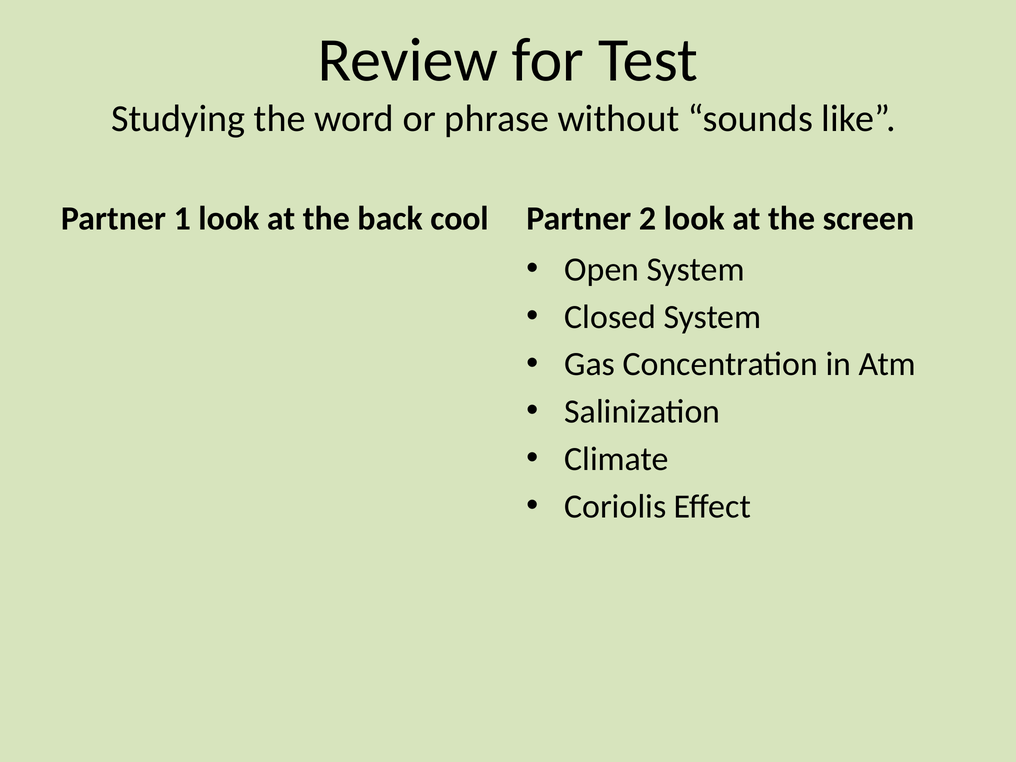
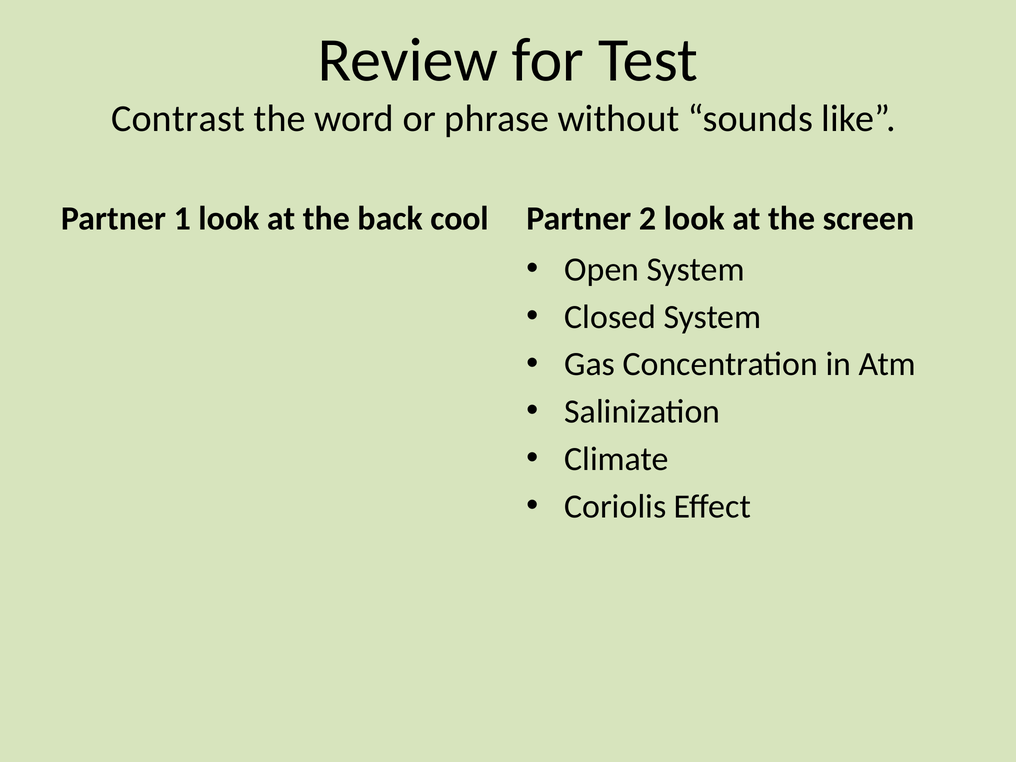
Studying: Studying -> Contrast
